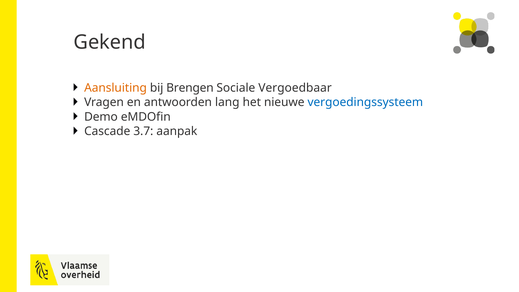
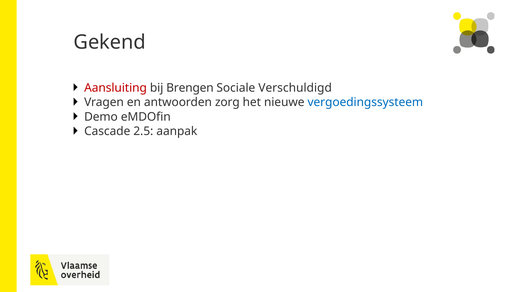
Aansluiting colour: orange -> red
Vergoedbaar: Vergoedbaar -> Verschuldigd
lang: lang -> zorg
3.7: 3.7 -> 2.5
